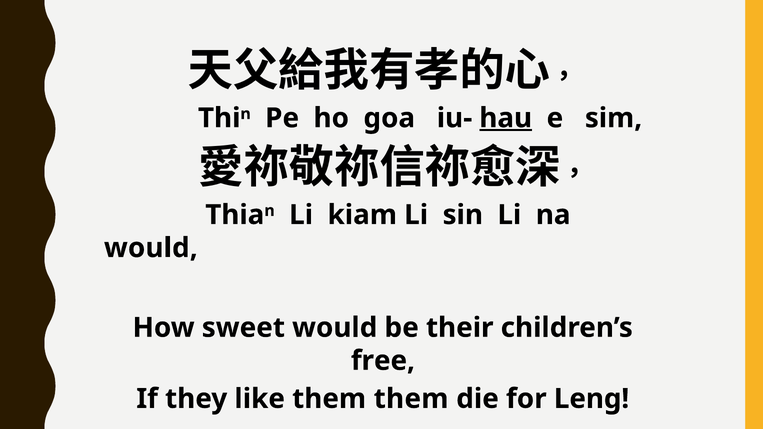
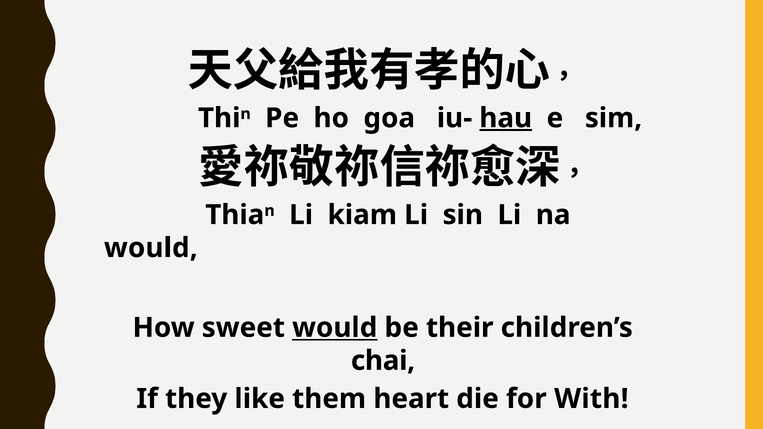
would at (335, 328) underline: none -> present
free: free -> chai
them them: them -> heart
Leng: Leng -> With
